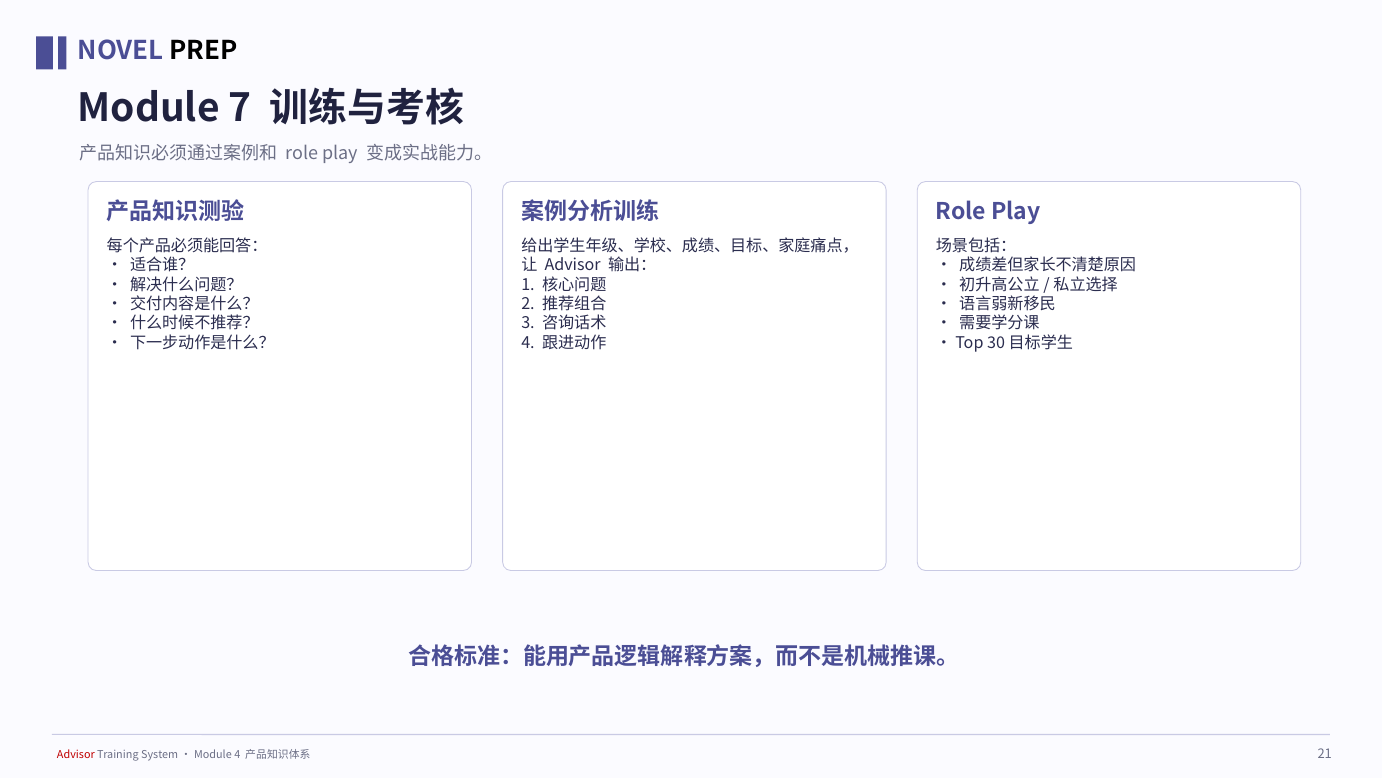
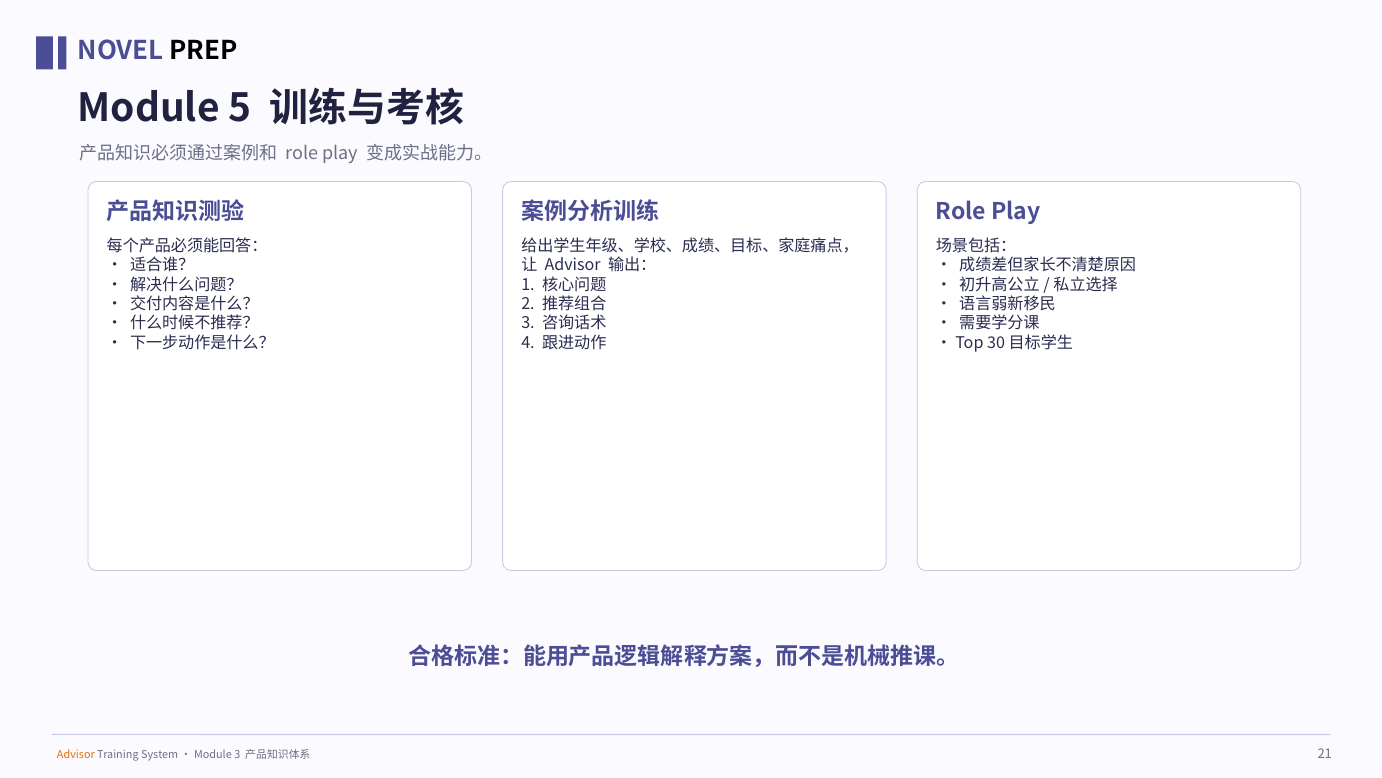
7: 7 -> 5
Advisor at (76, 754) colour: red -> orange
Module 4: 4 -> 3
